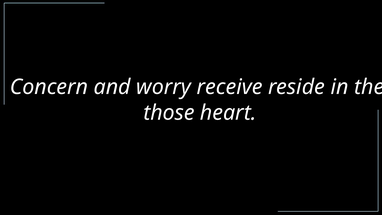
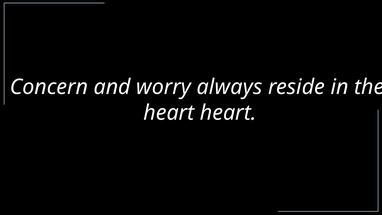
receive: receive -> always
those at (169, 113): those -> heart
